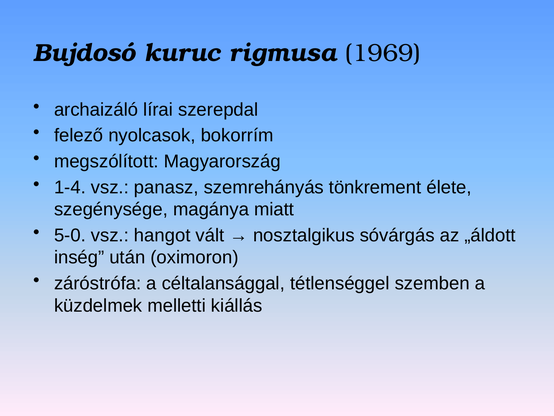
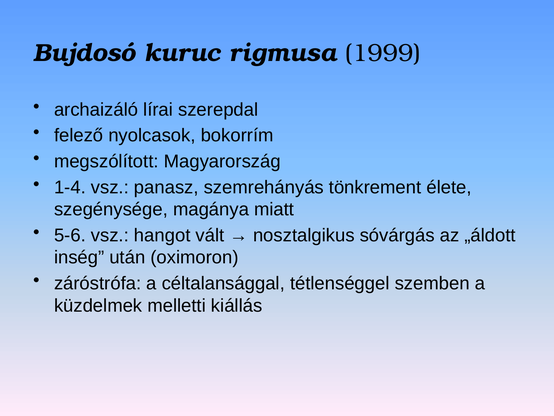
1969: 1969 -> 1999
5-0: 5-0 -> 5-6
